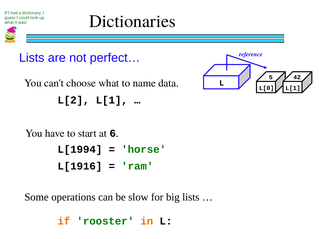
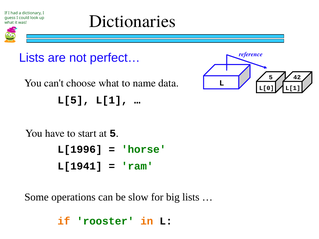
L[2: L[2 -> L[5
at 6: 6 -> 5
L[1994: L[1994 -> L[1996
L[1916: L[1916 -> L[1941
